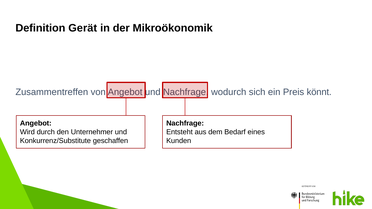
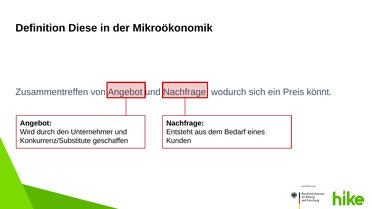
Gerät: Gerät -> Diese
